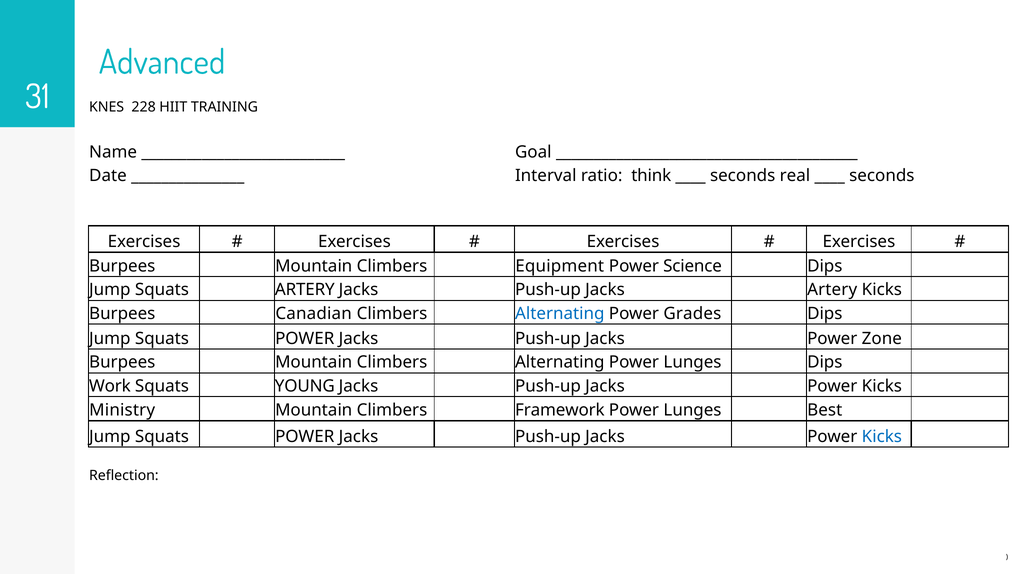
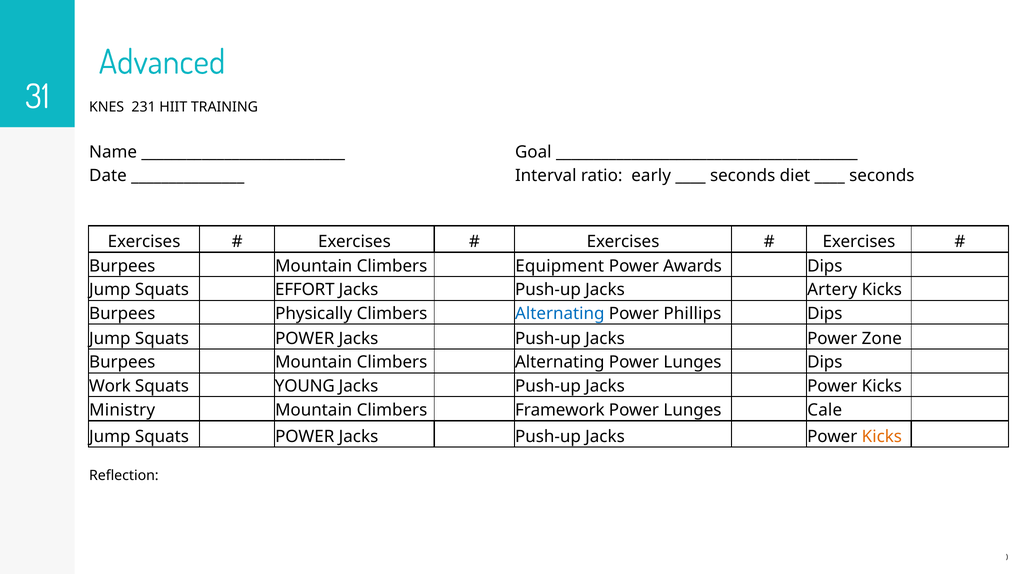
228: 228 -> 231
think: think -> early
real: real -> diet
Science: Science -> Awards
Squats ARTERY: ARTERY -> EFFORT
Canadian: Canadian -> Physically
Grades: Grades -> Phillips
Best: Best -> Cale
Kicks at (882, 437) colour: blue -> orange
